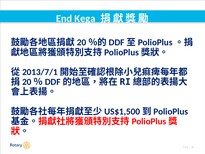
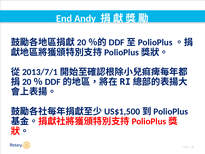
Kega: Kega -> Andy
